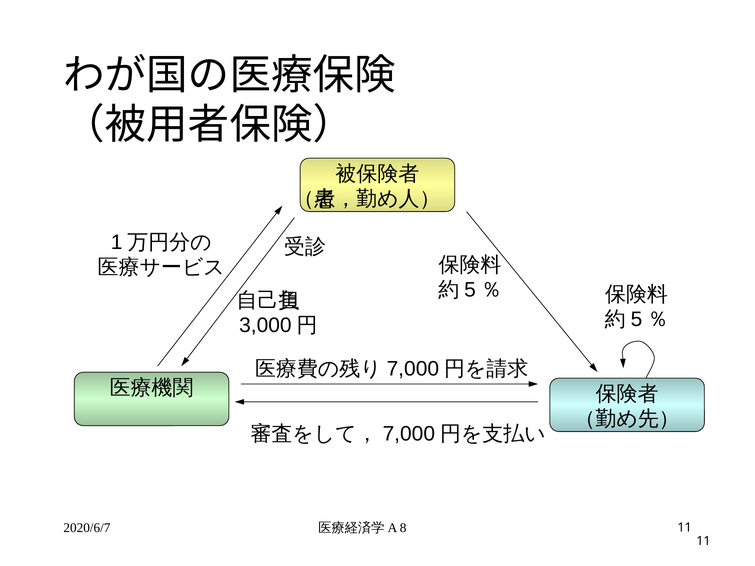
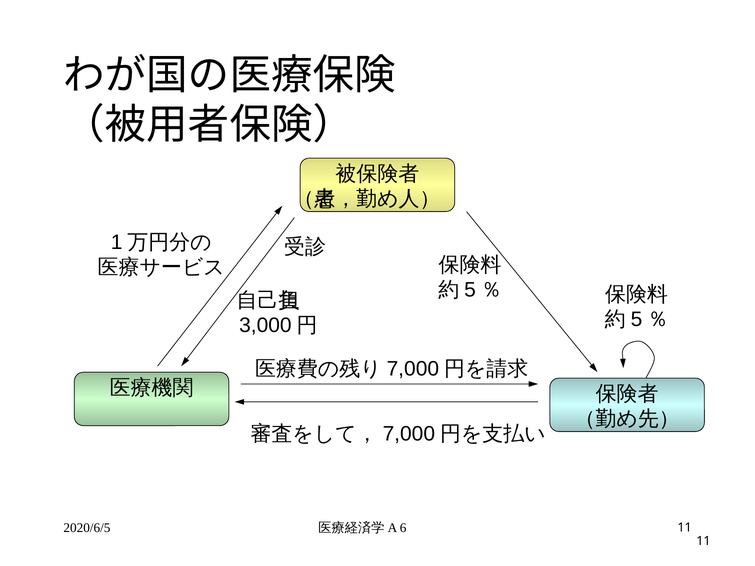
2020/6/7: 2020/6/7 -> 2020/6/5
8: 8 -> 6
